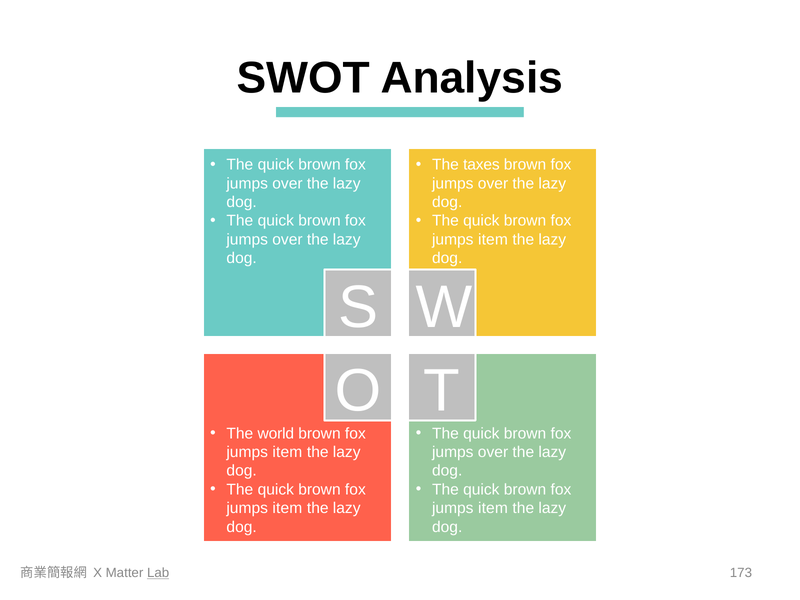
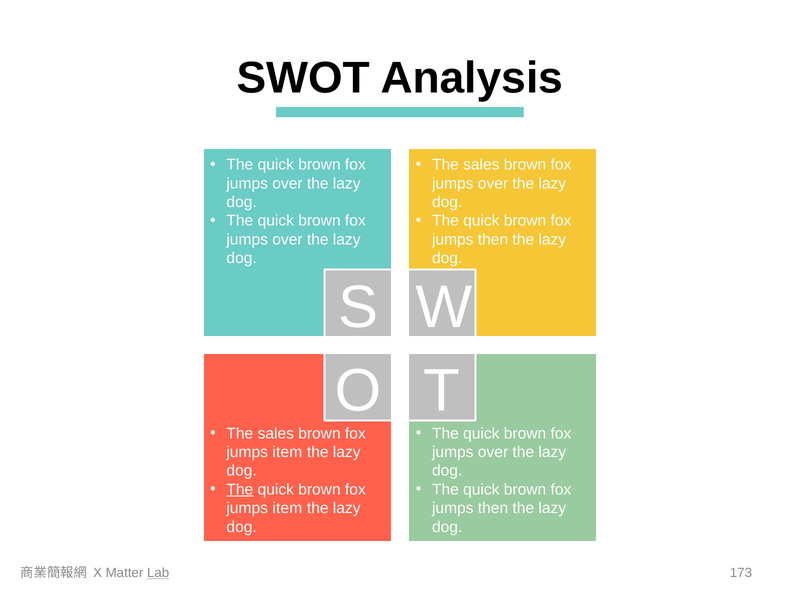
taxes at (481, 165): taxes -> sales
item at (493, 239): item -> then
world at (276, 433): world -> sales
The at (240, 490) underline: none -> present
item at (493, 508): item -> then
